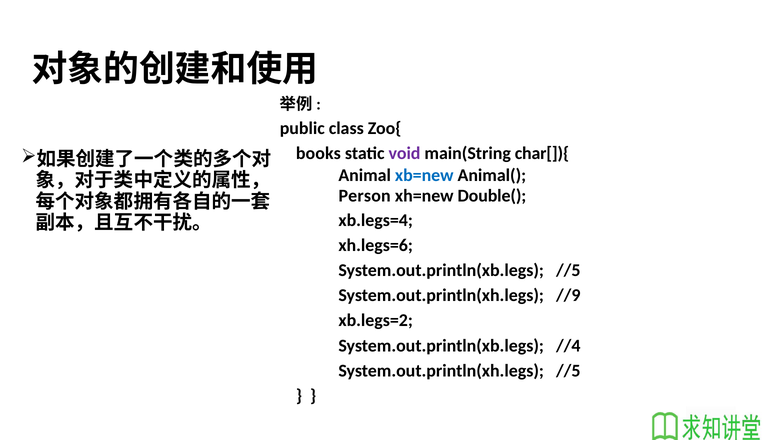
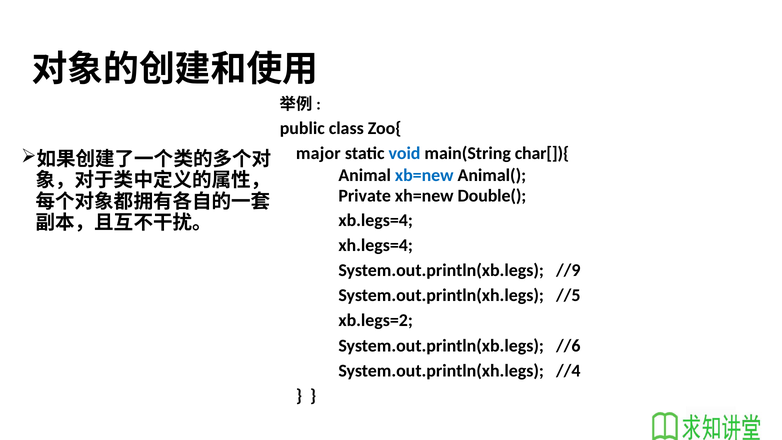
books: books -> major
void colour: purple -> blue
Person: Person -> Private
xh.legs=6: xh.legs=6 -> xh.legs=4
System.out.println(xb.legs //5: //5 -> //9
//9: //9 -> //5
//4: //4 -> //6
System.out.println(xh.legs //5: //5 -> //4
